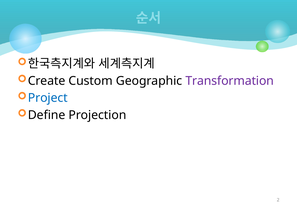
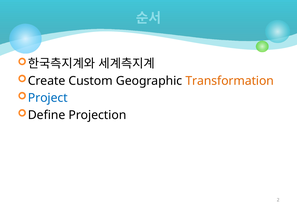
Transformation colour: purple -> orange
